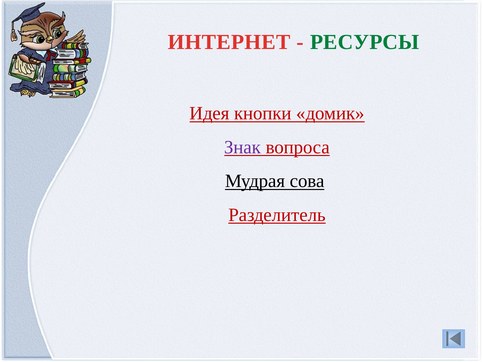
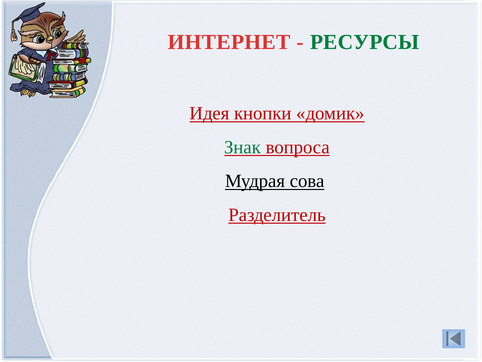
Знак colour: purple -> green
